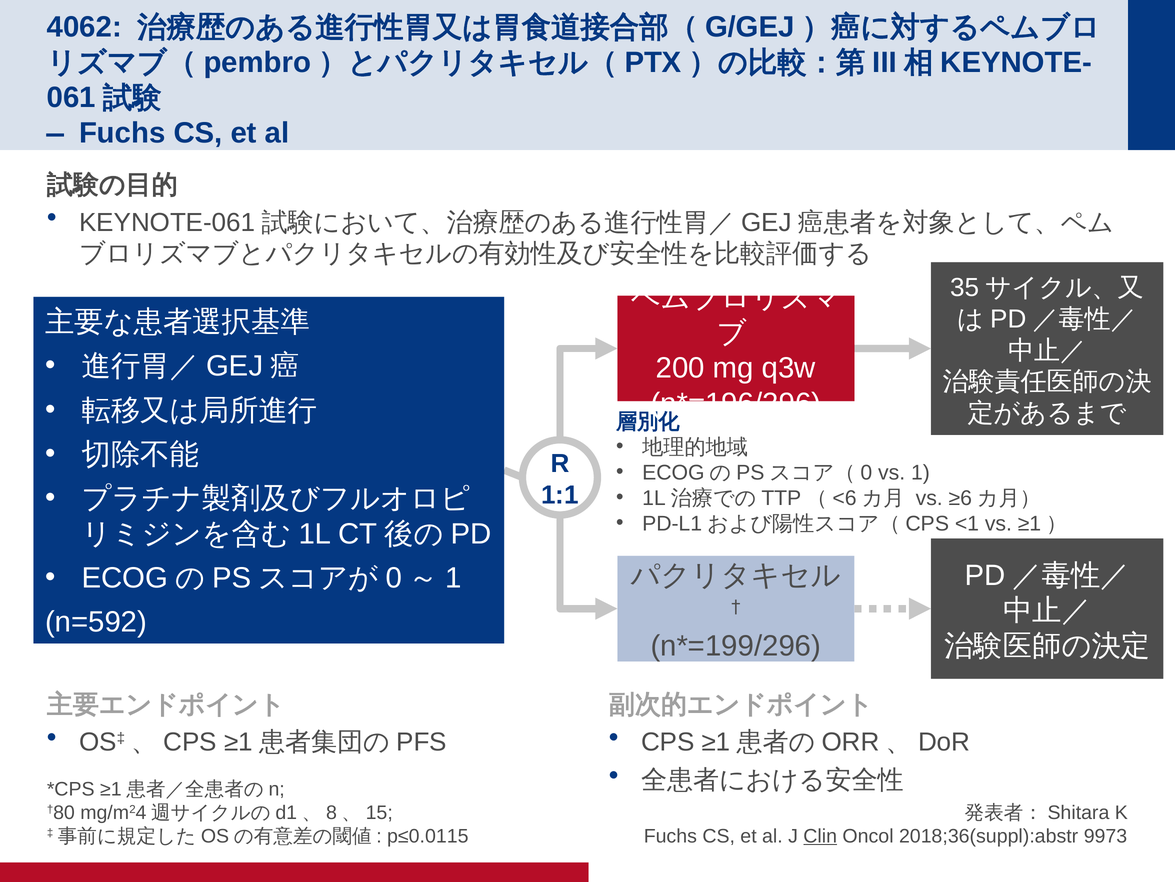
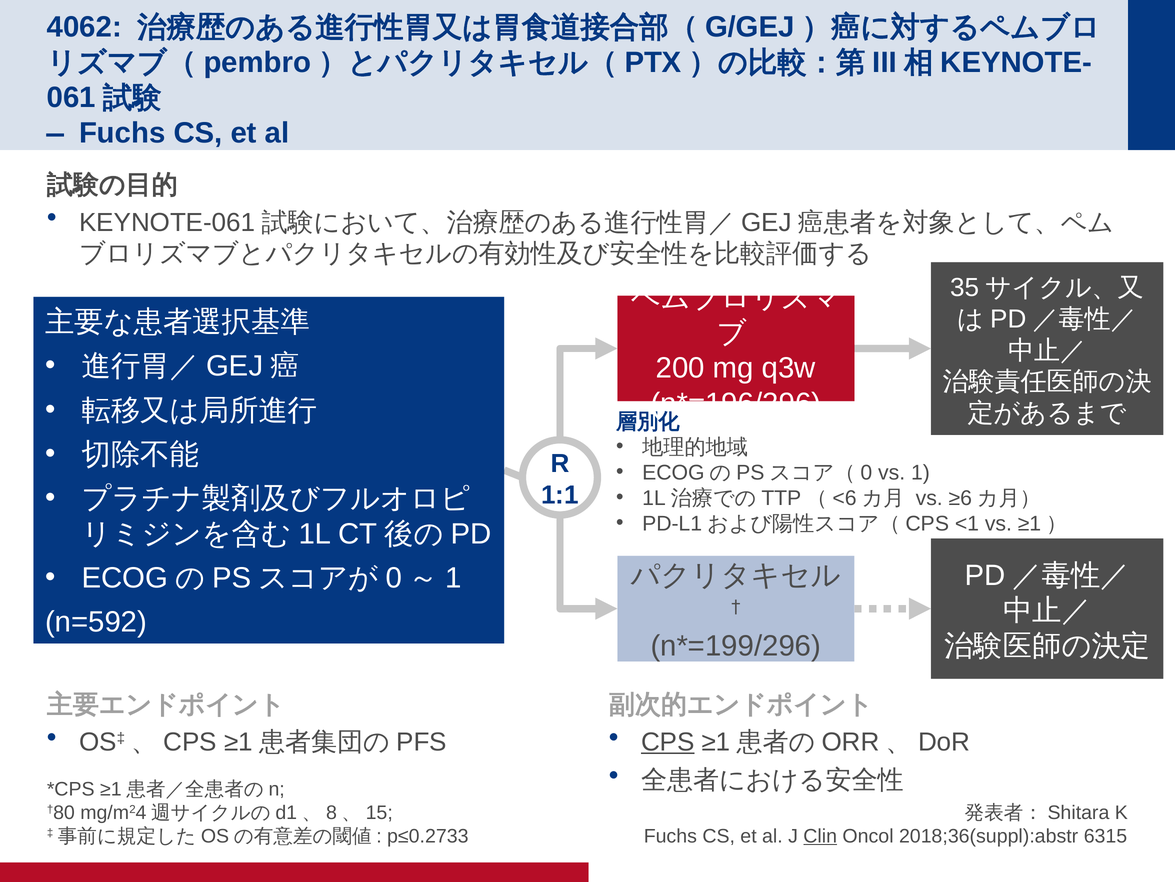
CPS underline: none -> present
9973: 9973 -> 6315
p≤0.0115: p≤0.0115 -> p≤0.2733
